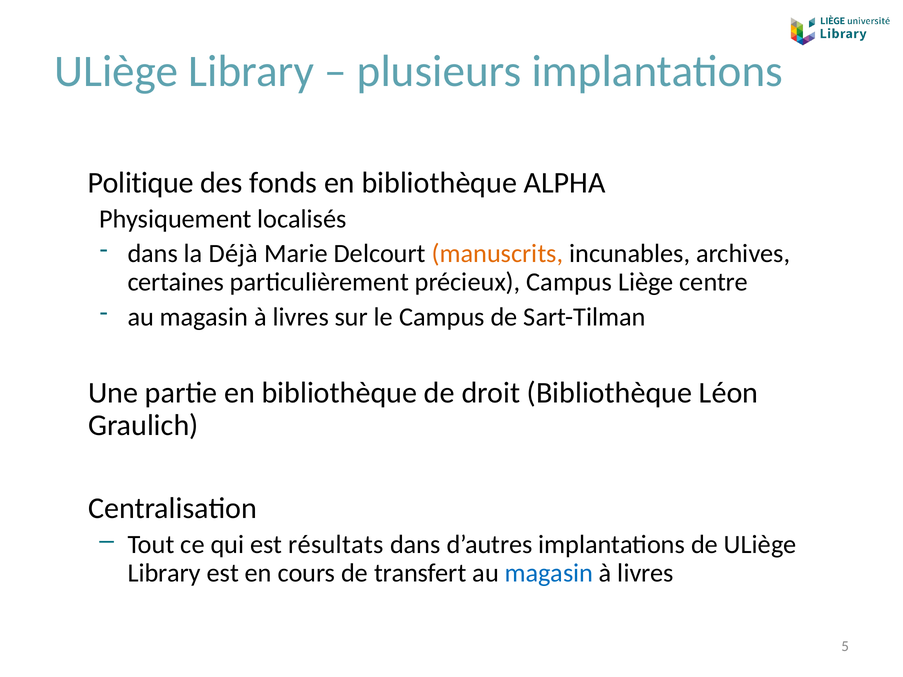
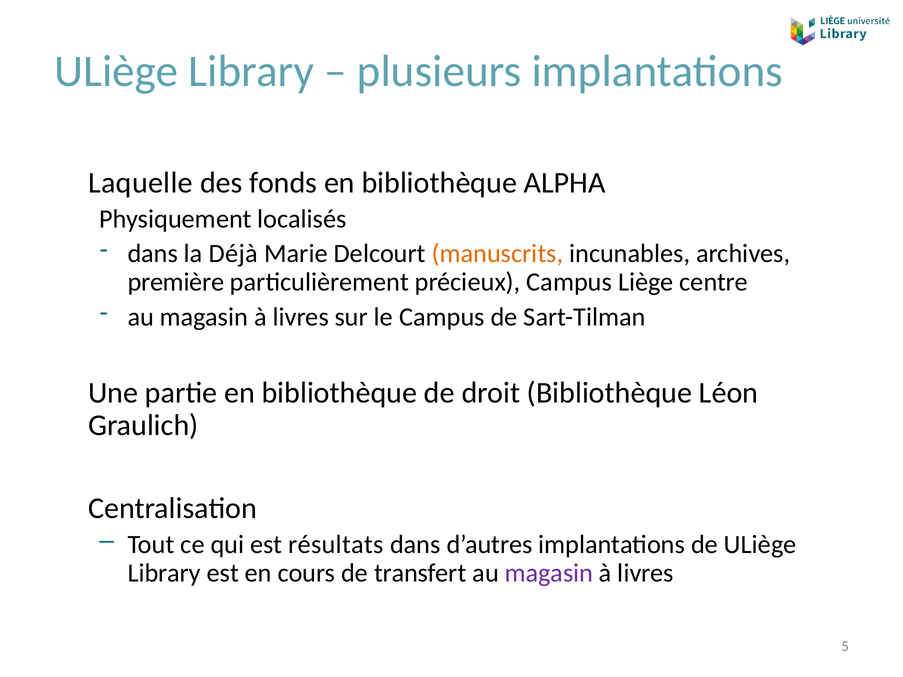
Politique: Politique -> Laquelle
certaines: certaines -> première
magasin at (549, 573) colour: blue -> purple
